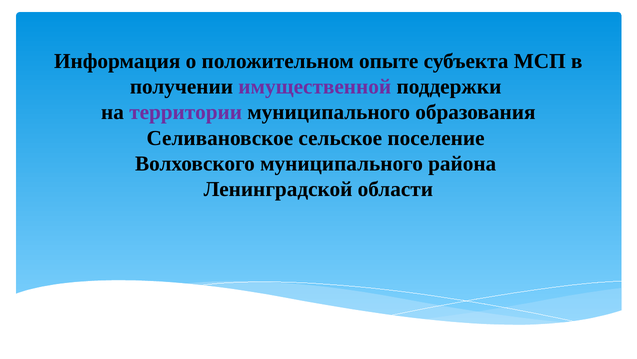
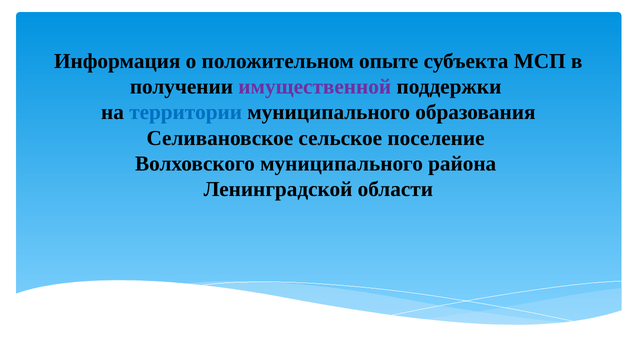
территории colour: purple -> blue
